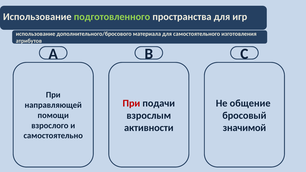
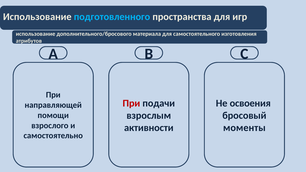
подготовленного colour: light green -> light blue
общение: общение -> освоения
значимой: значимой -> моменты
